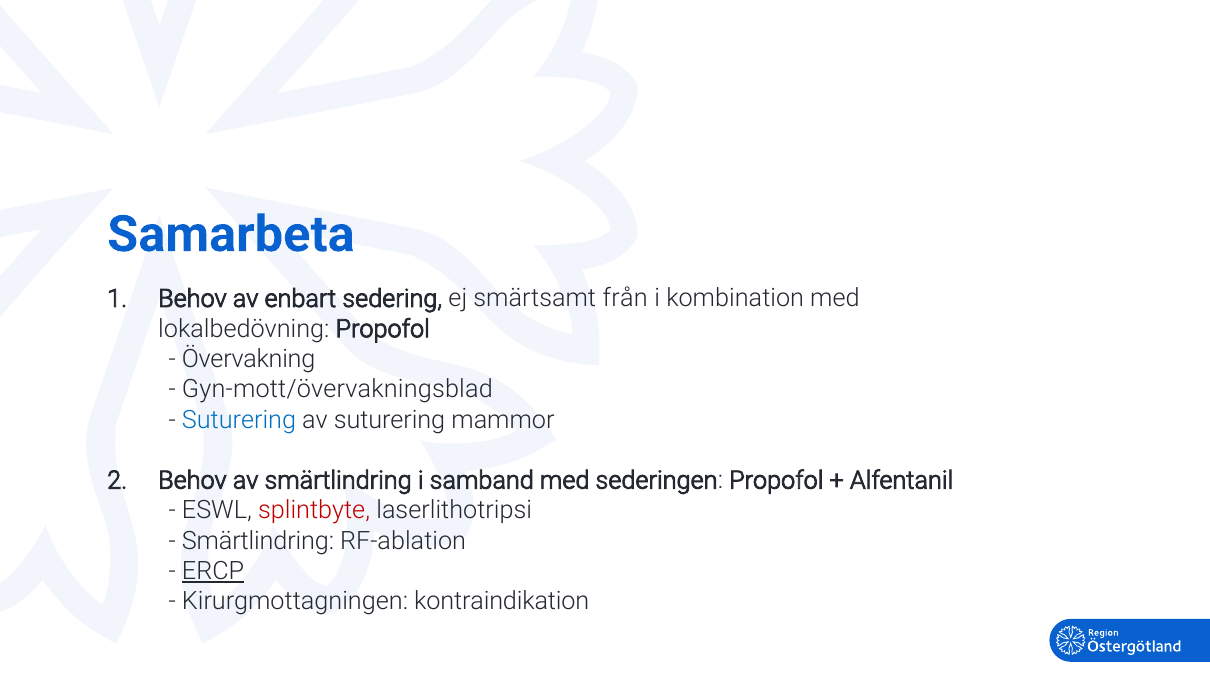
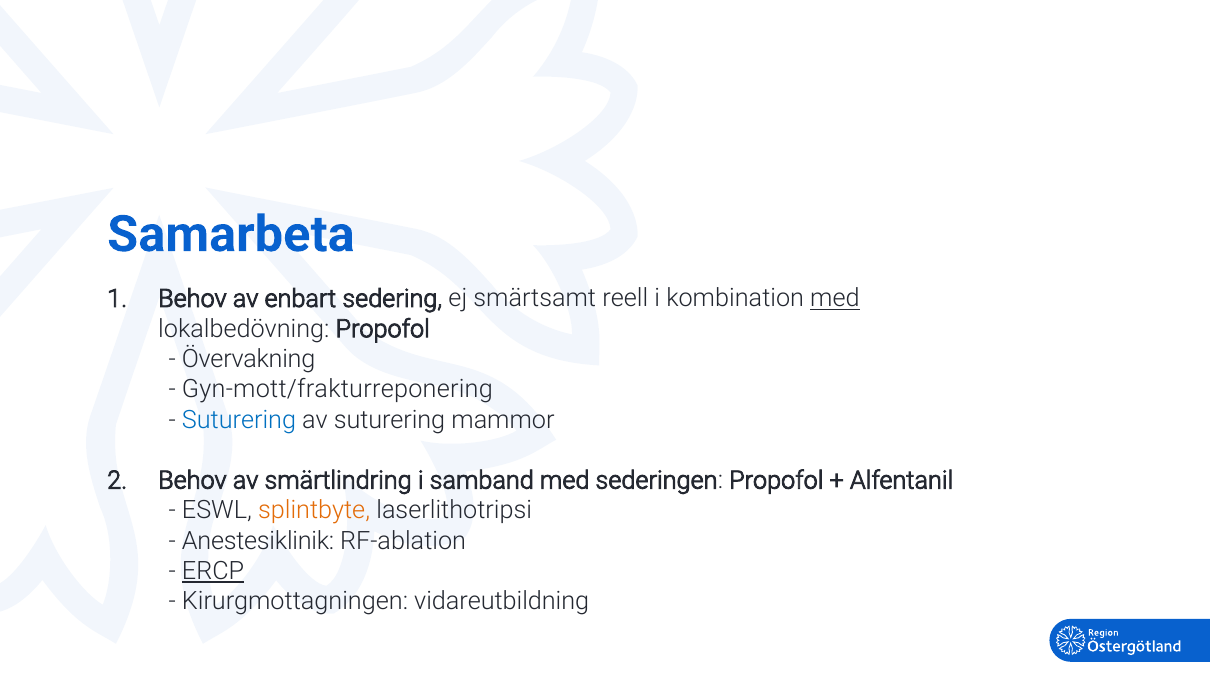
från: från -> reell
med at (835, 298) underline: none -> present
Gyn-mott/övervakningsblad: Gyn-mott/övervakningsblad -> Gyn-mott/frakturreponering
splintbyte colour: red -> orange
Smärtlindring at (258, 541): Smärtlindring -> Anestesiklinik
kontraindikation: kontraindikation -> vidareutbildning
